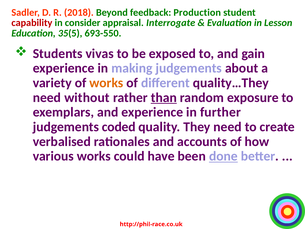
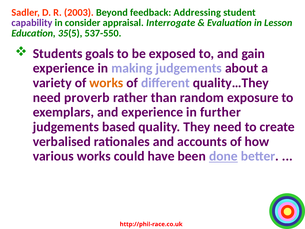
2018: 2018 -> 2003
Production: Production -> Addressing
capability colour: red -> purple
693-550: 693-550 -> 537-550
vivas: vivas -> goals
without: without -> proverb
than underline: present -> none
coded: coded -> based
